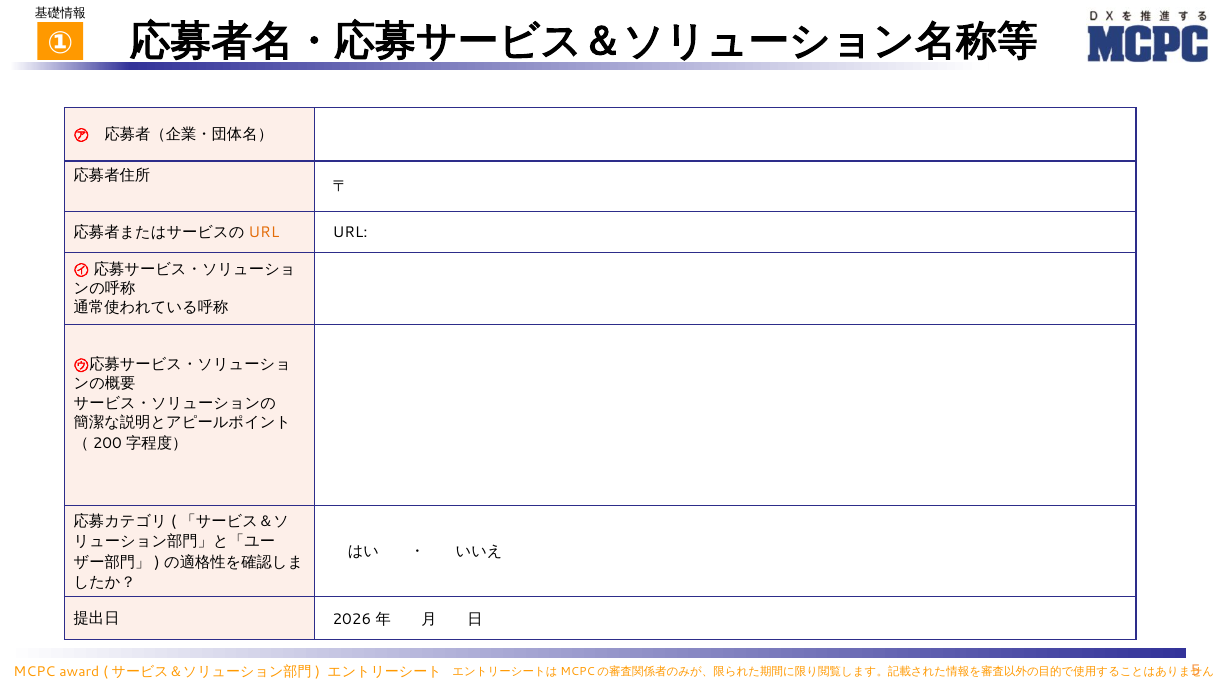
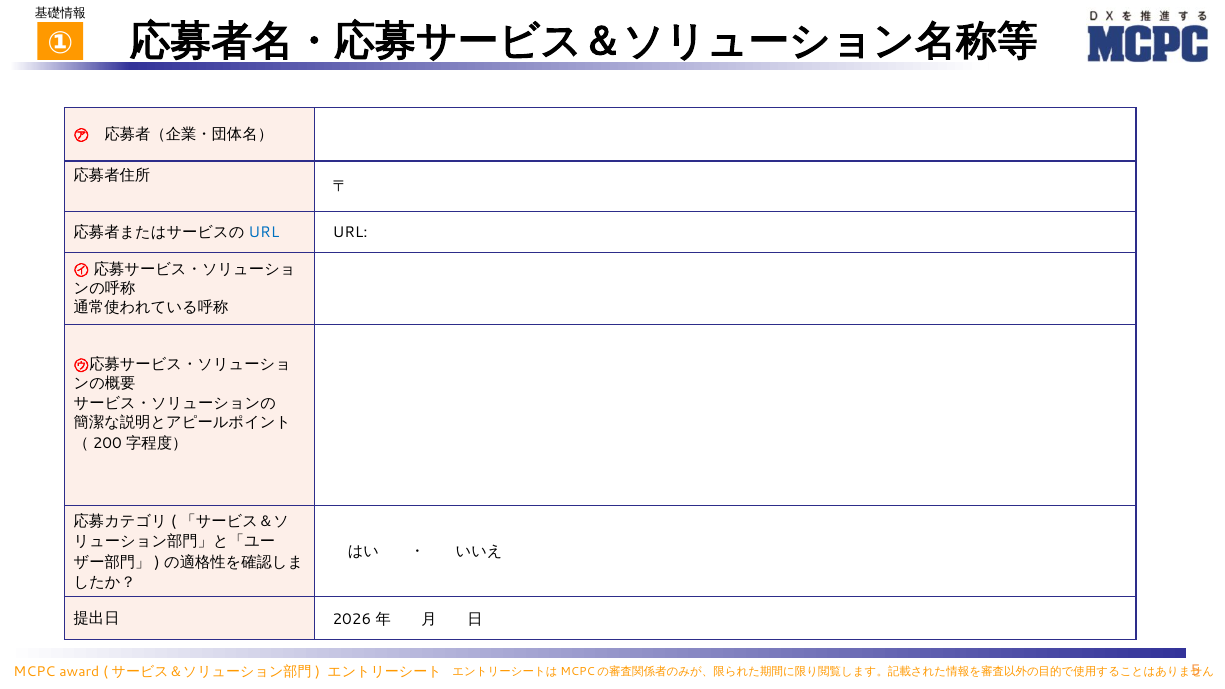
URL at (264, 233) colour: orange -> blue
